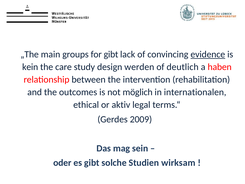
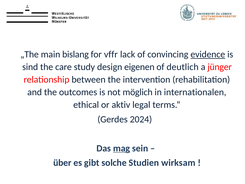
groups: groups -> bislang
for gibt: gibt -> vffr
kein: kein -> sind
werden: werden -> eigenen
haben: haben -> jünger
2009: 2009 -> 2024
mag underline: none -> present
oder: oder -> über
